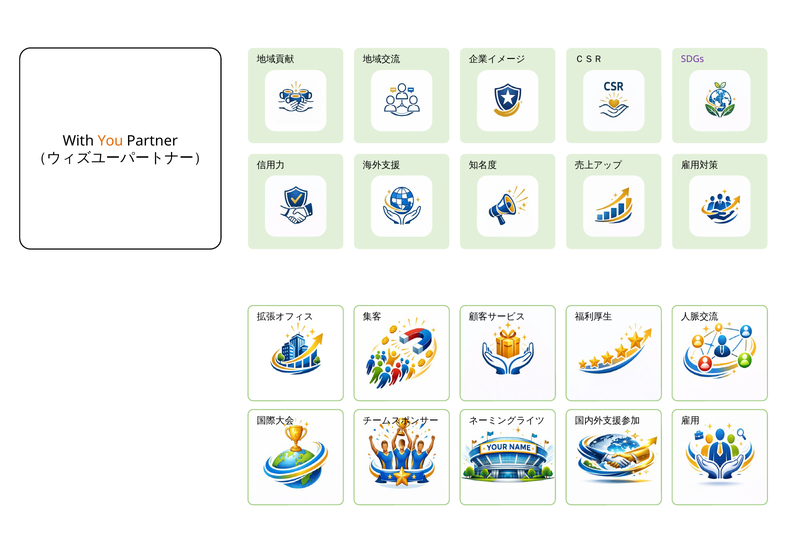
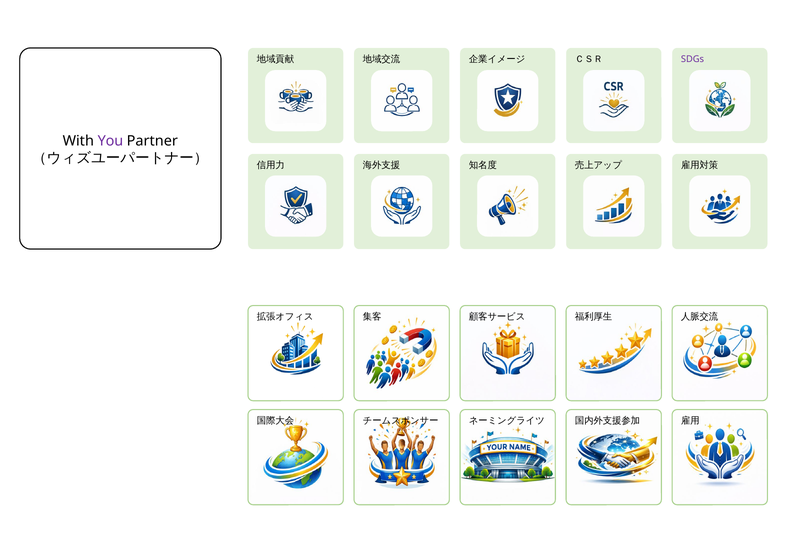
You colour: orange -> purple
